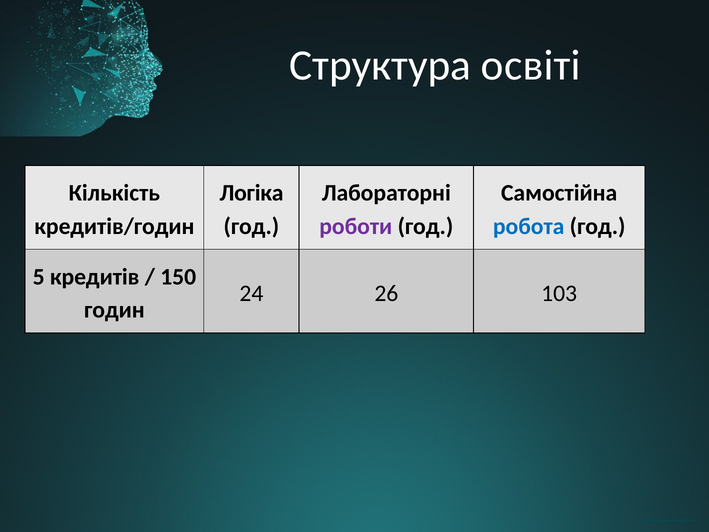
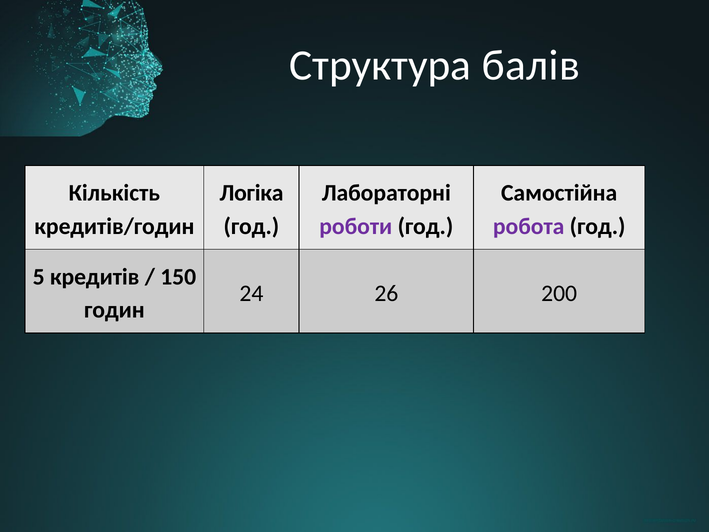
освіті: освіті -> балів
робота colour: blue -> purple
103: 103 -> 200
